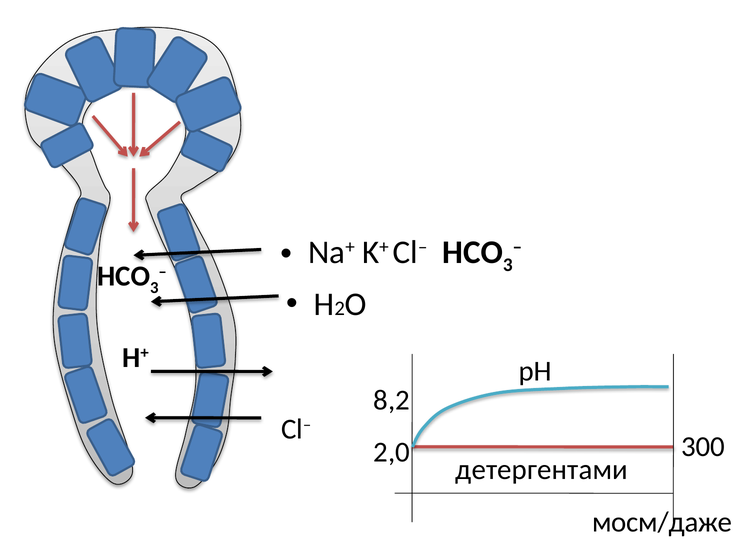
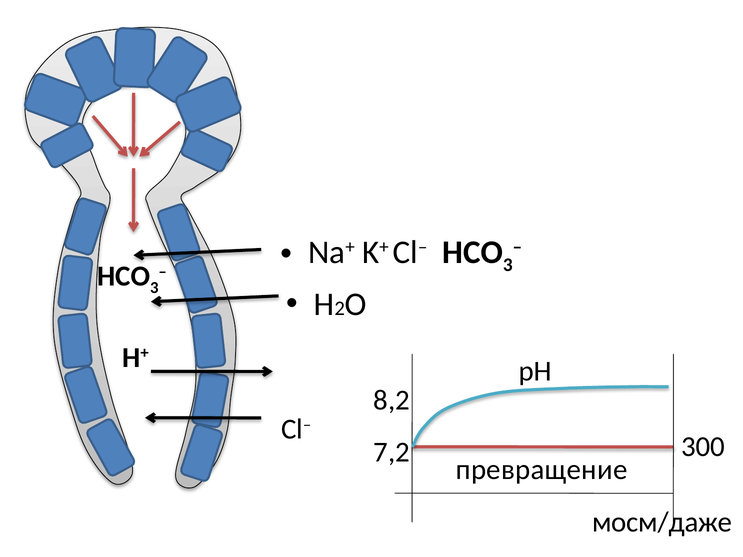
2,0: 2,0 -> 7,2
детергентами: детергентами -> превращение
